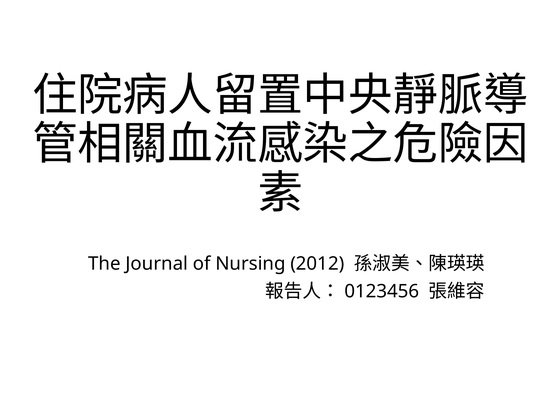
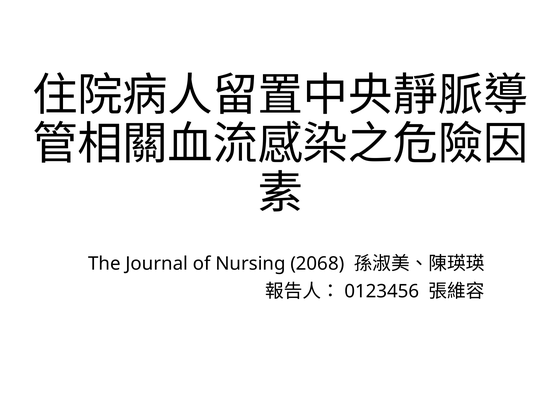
2012: 2012 -> 2068
